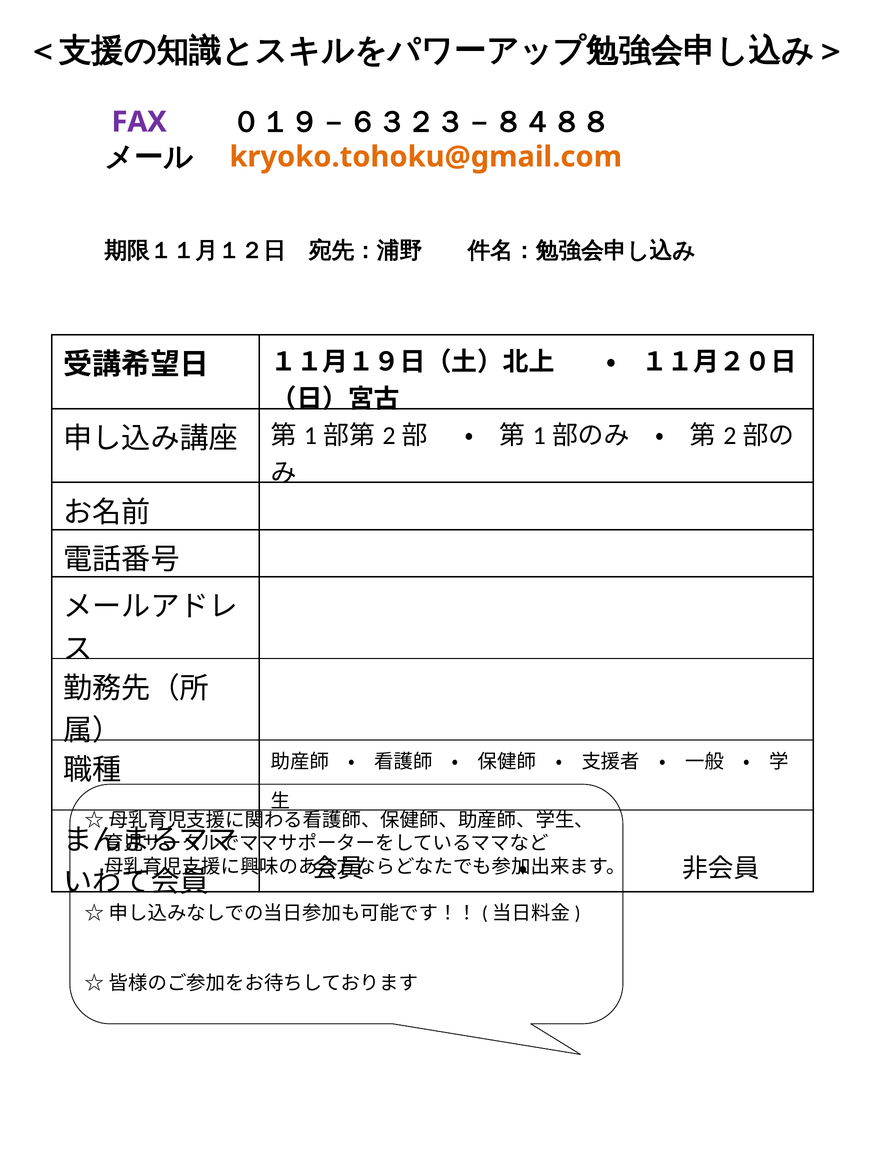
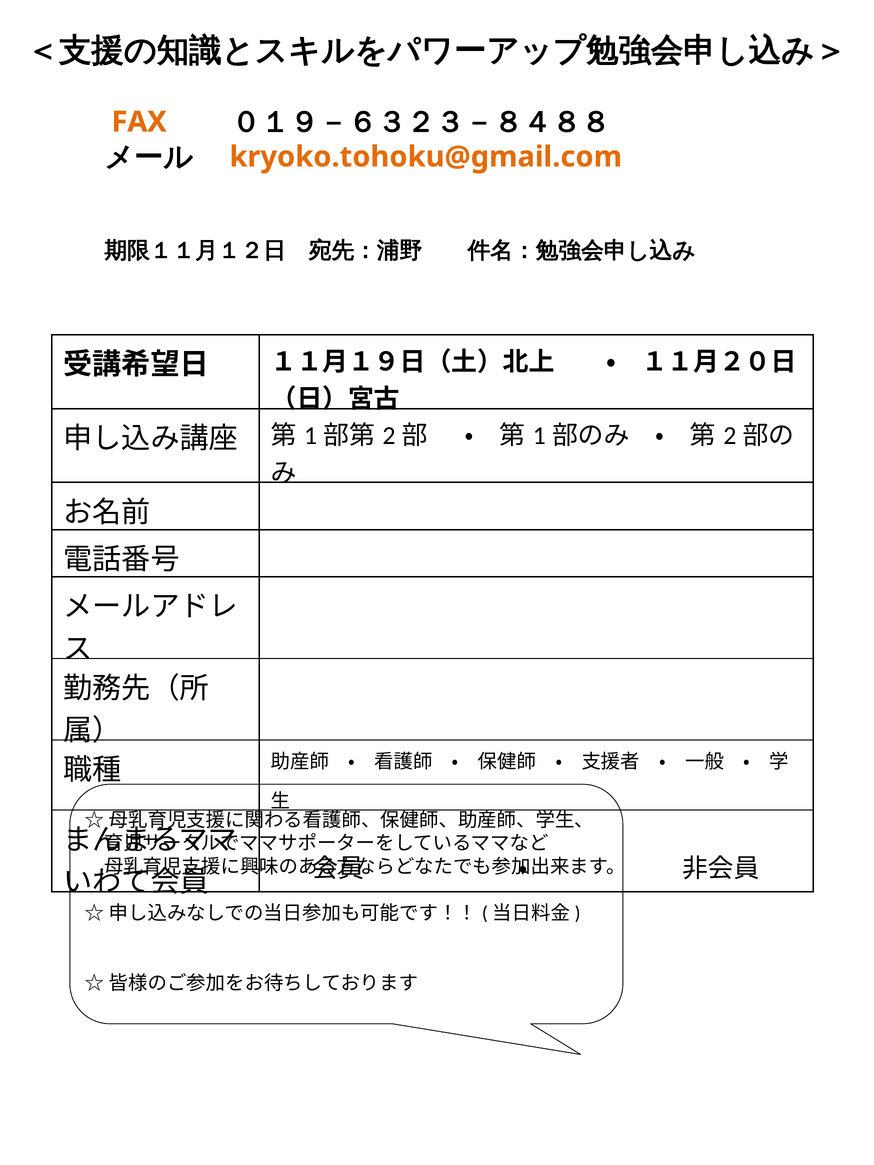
FAX colour: purple -> orange
